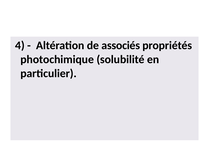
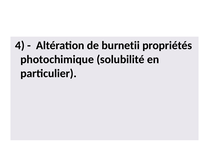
associés: associés -> burnetii
